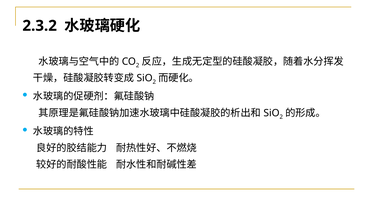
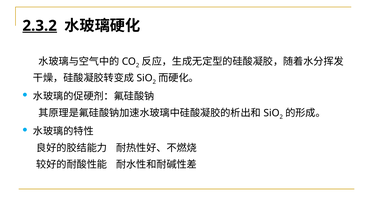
2.3.2 underline: none -> present
